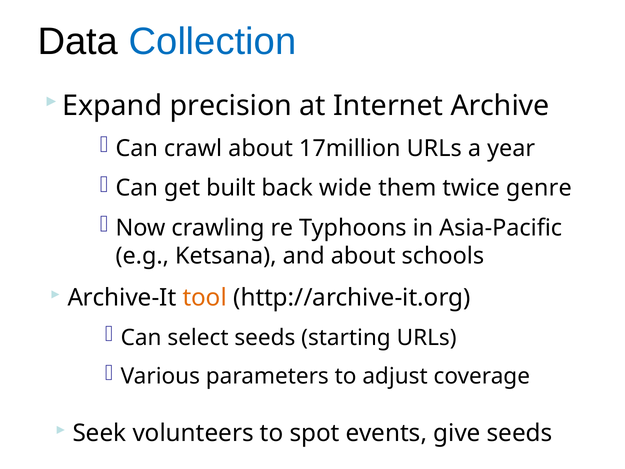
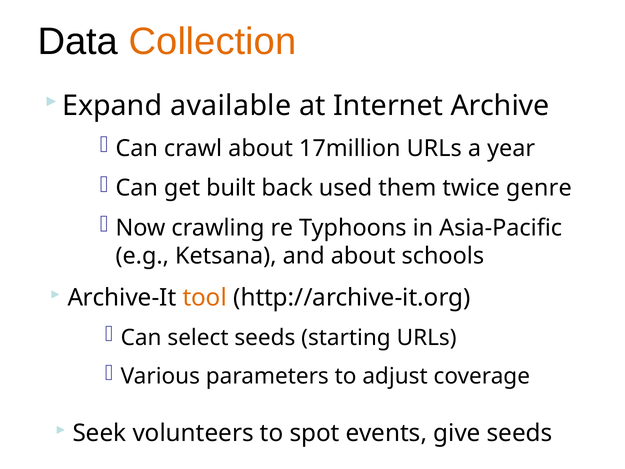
Collection colour: blue -> orange
precision: precision -> available
wide: wide -> used
